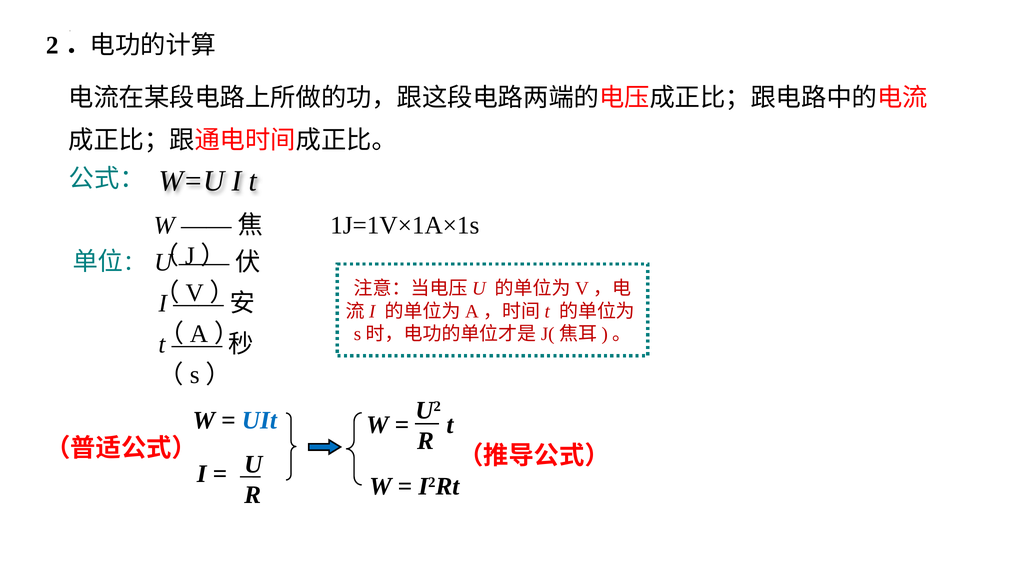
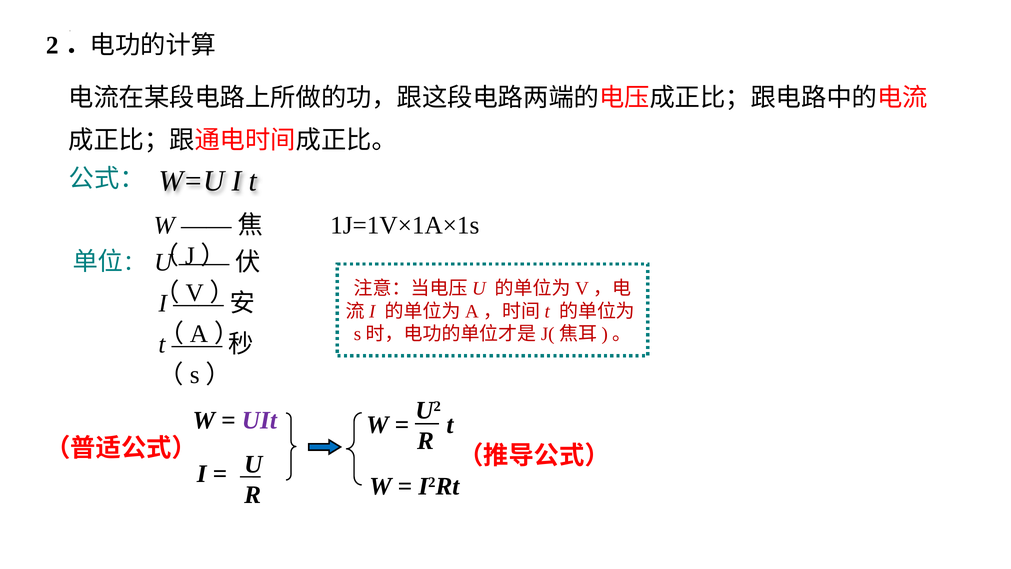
UIt colour: blue -> purple
